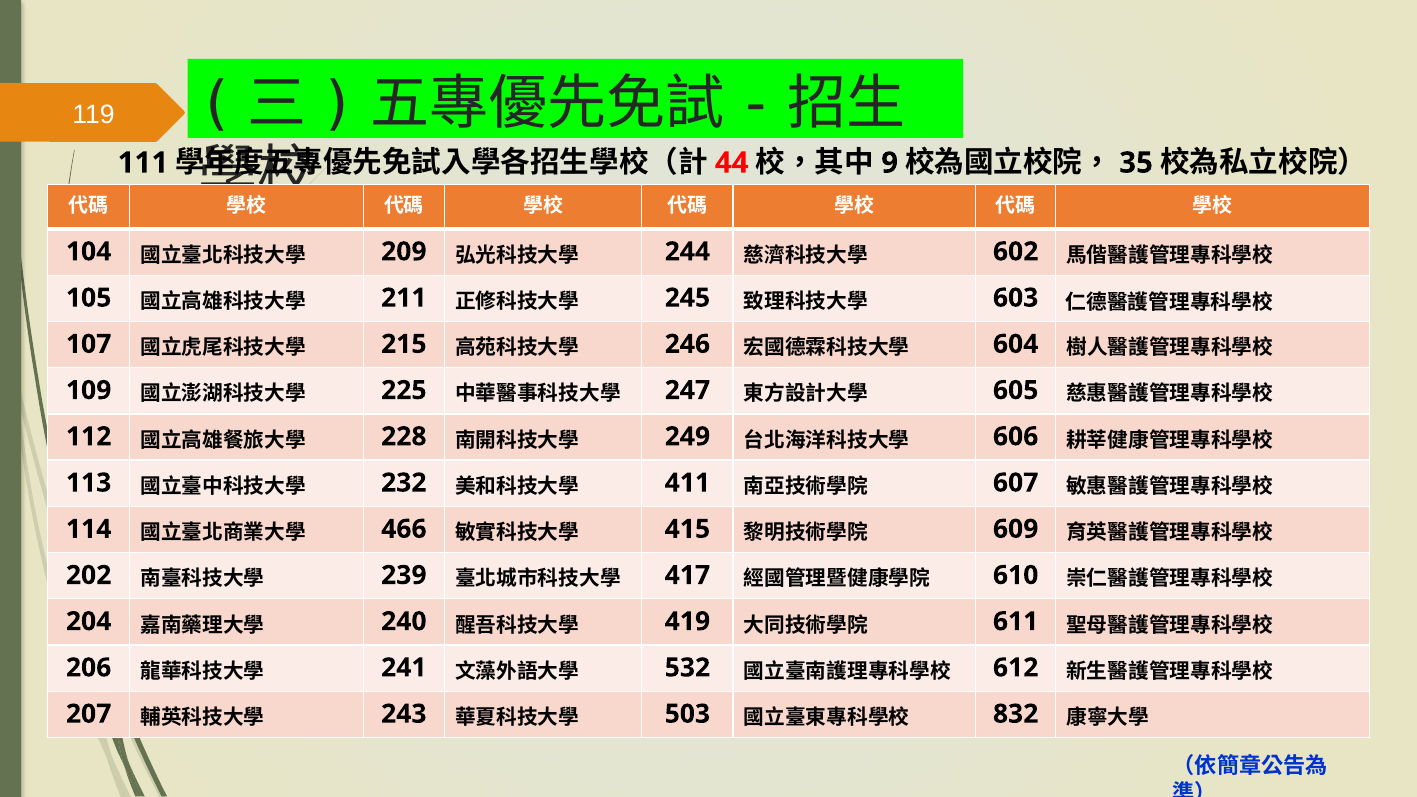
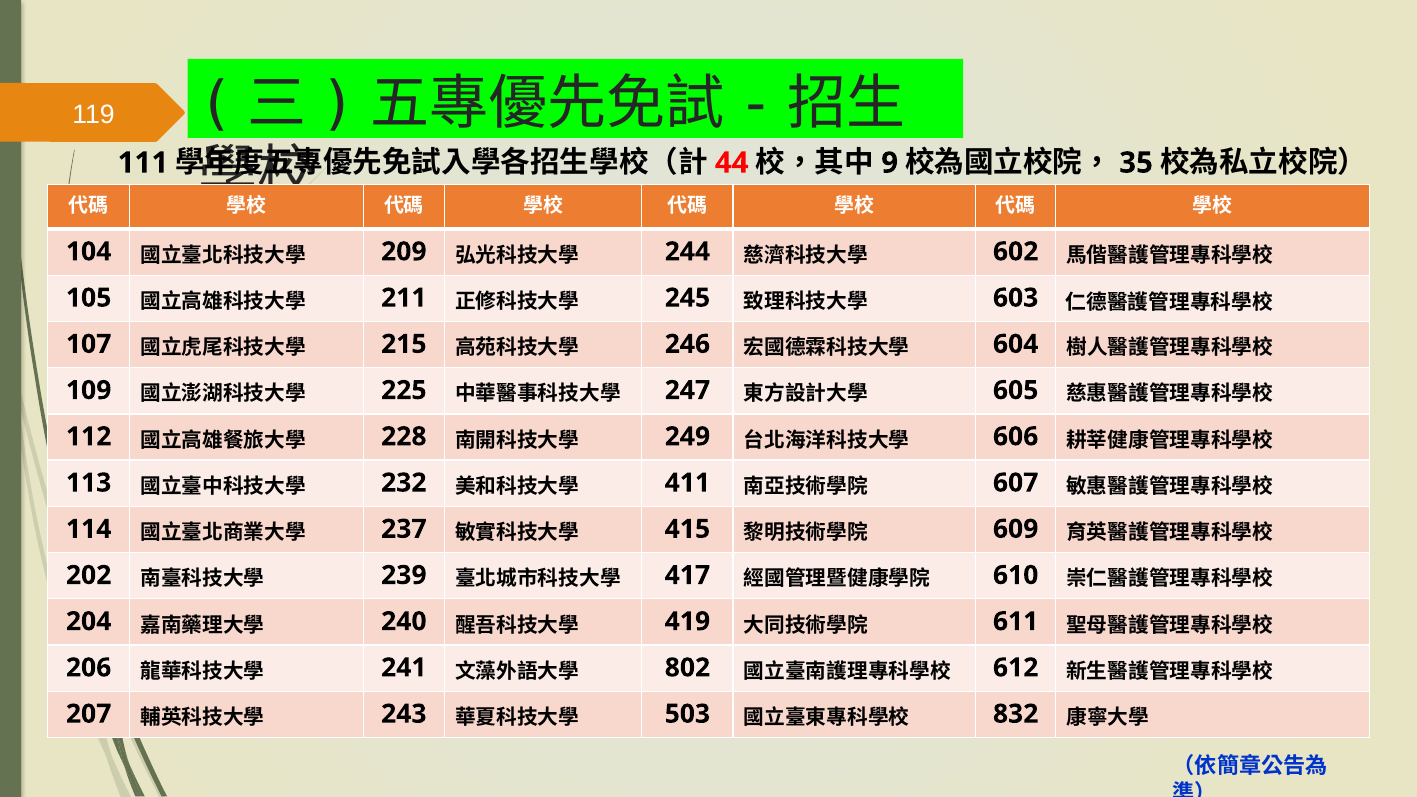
466: 466 -> 237
532: 532 -> 802
